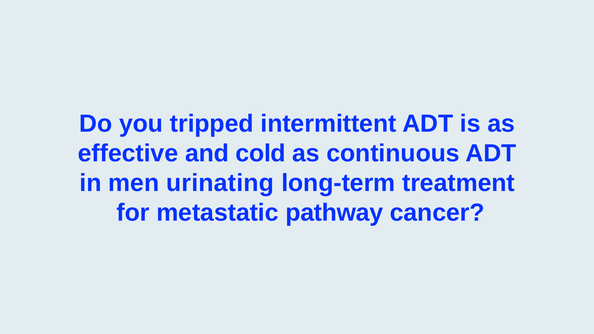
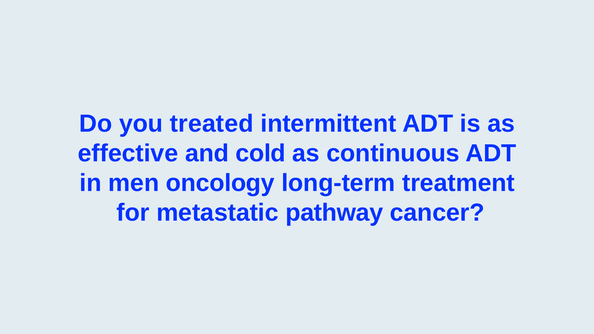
tripped: tripped -> treated
urinating: urinating -> oncology
